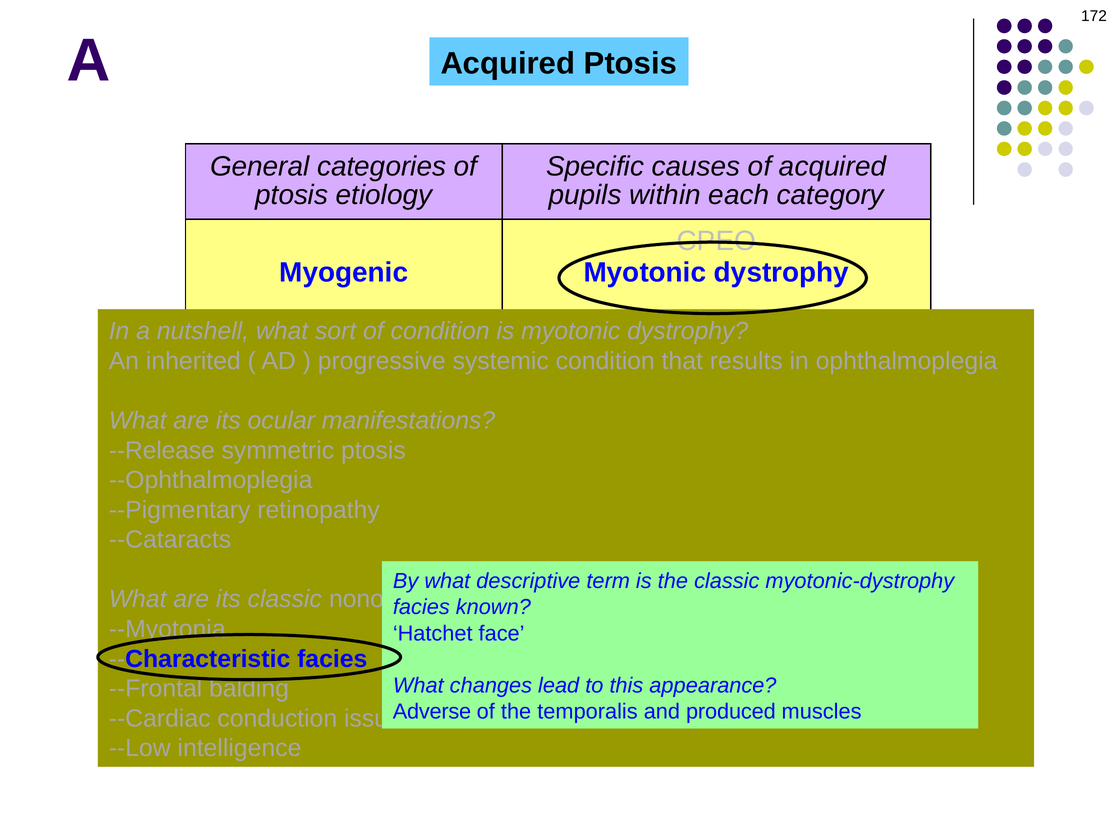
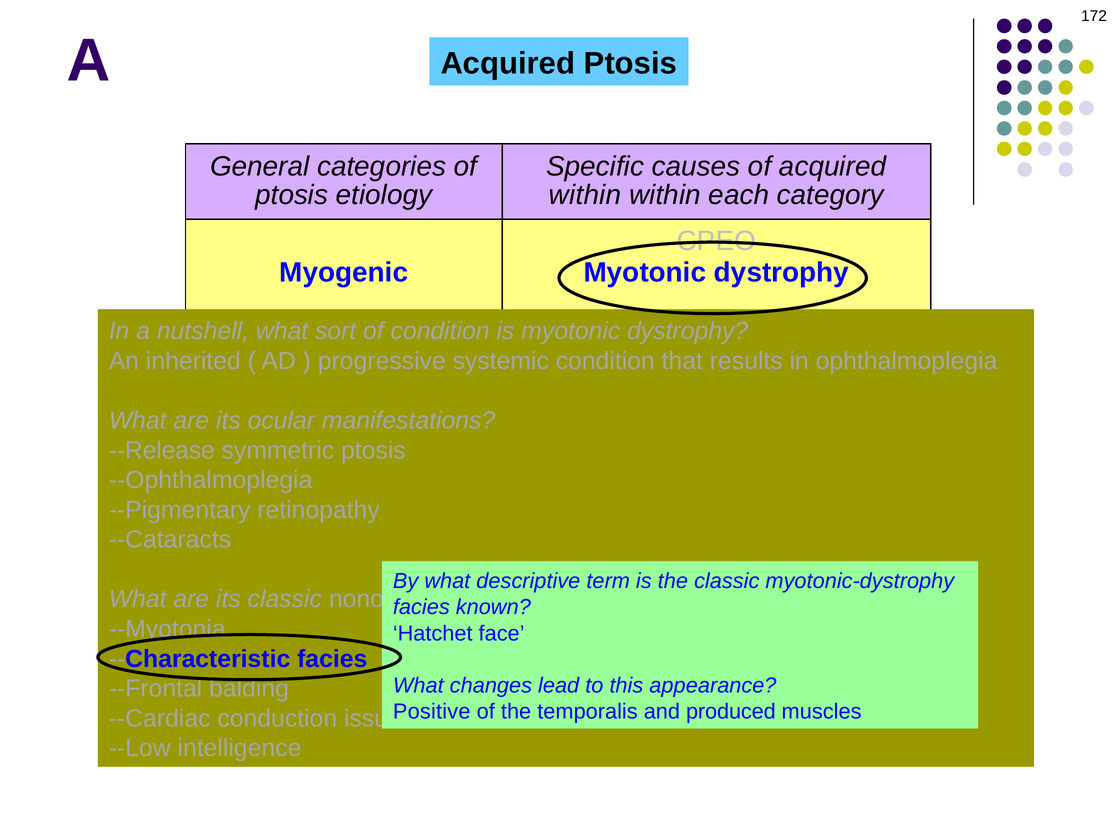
pupils at (585, 195): pupils -> within
Adverse: Adverse -> Positive
